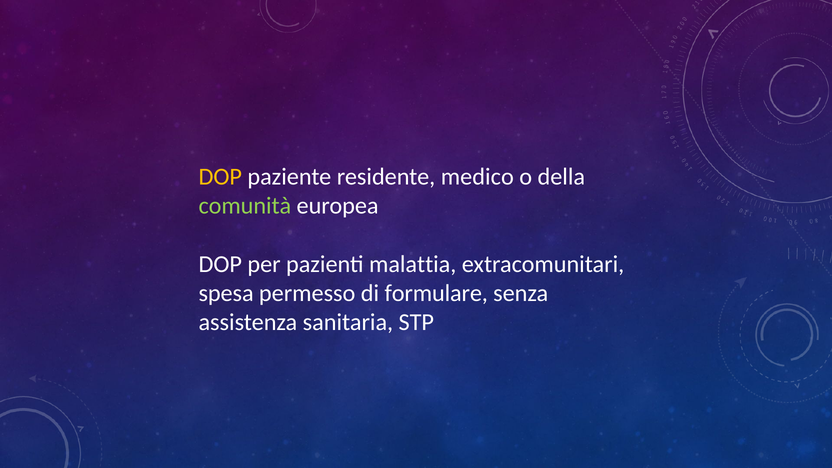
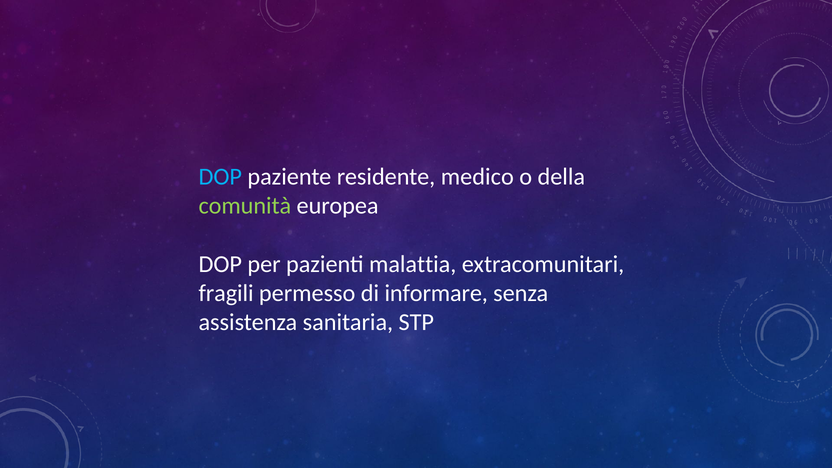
DOP at (220, 177) colour: yellow -> light blue
spesa: spesa -> fragili
formulare: formulare -> informare
